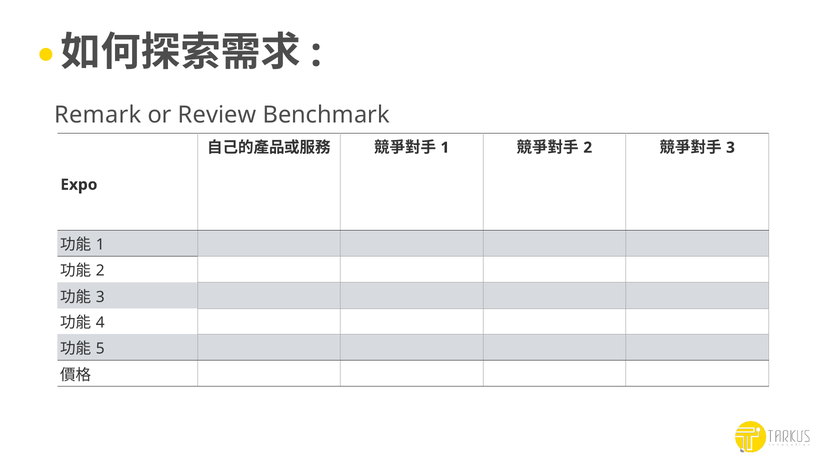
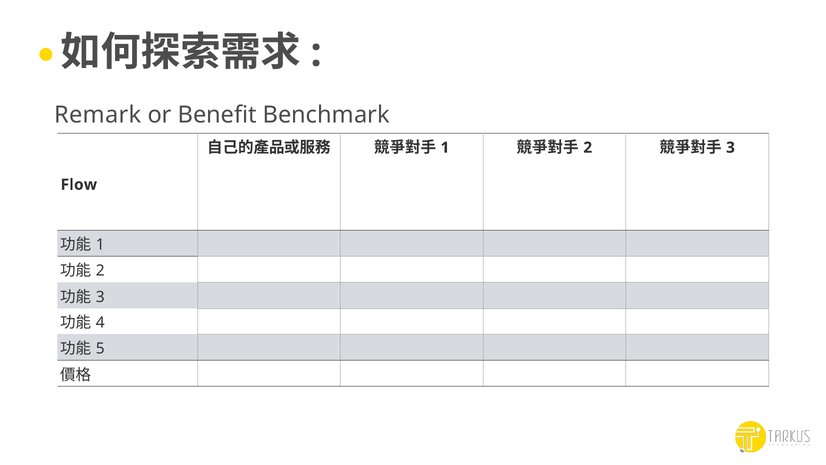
Review: Review -> Benefit
Expo: Expo -> Flow
